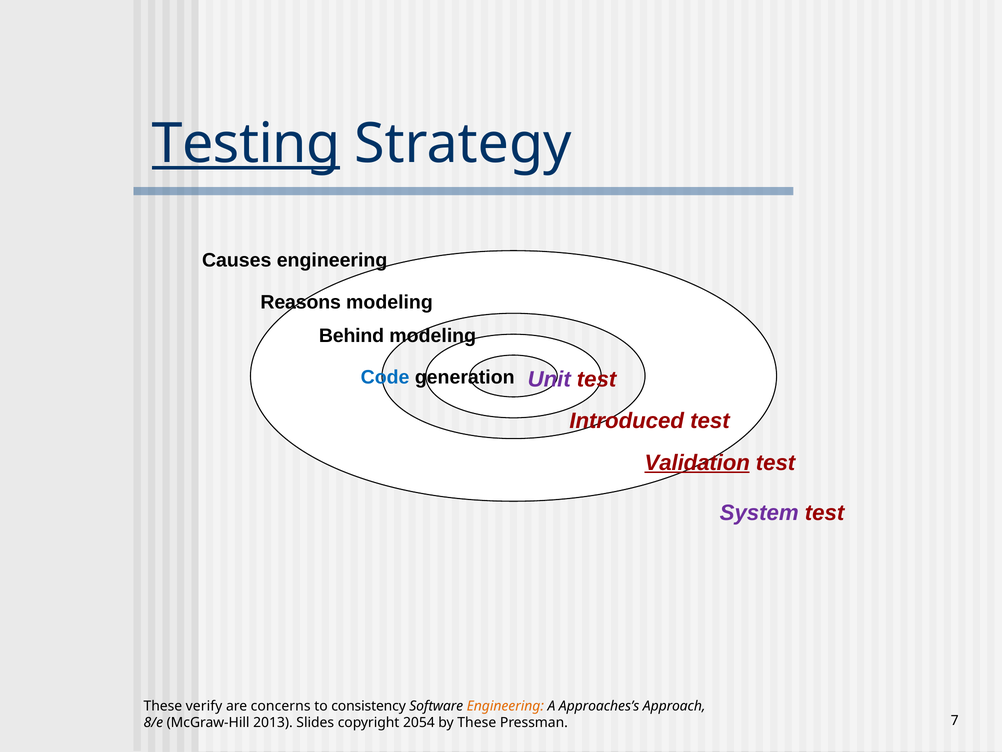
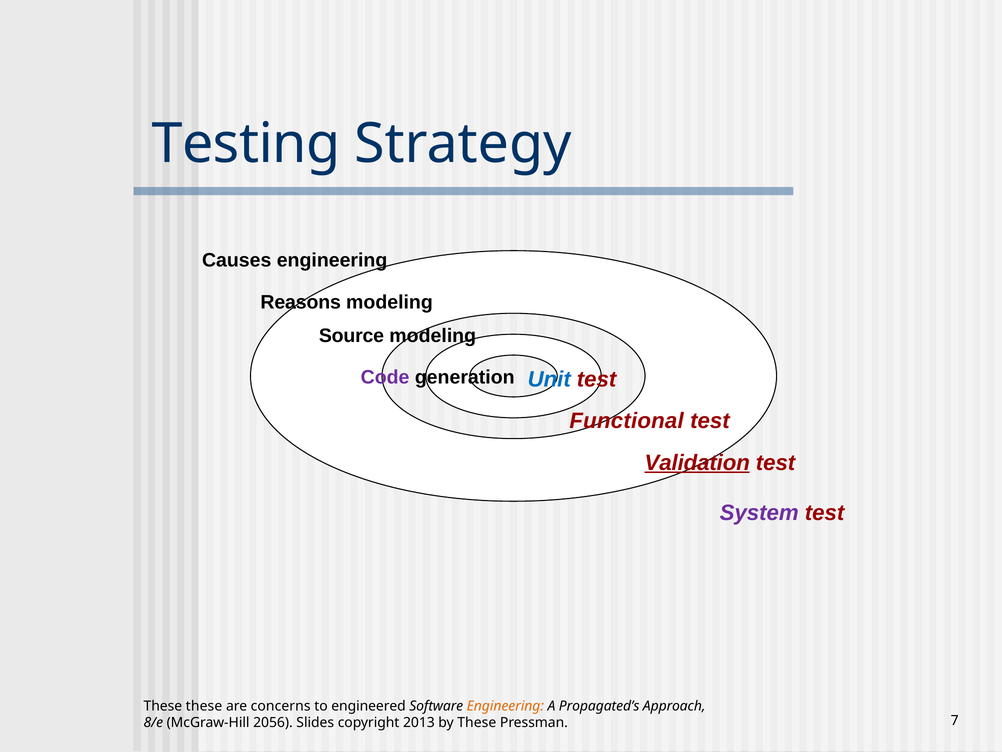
Testing underline: present -> none
Behind: Behind -> Source
Code colour: blue -> purple
Unit colour: purple -> blue
Introduced: Introduced -> Functional
These verify: verify -> these
consistency: consistency -> engineered
Approaches’s: Approaches’s -> Propagated’s
2013: 2013 -> 2056
2054: 2054 -> 2013
